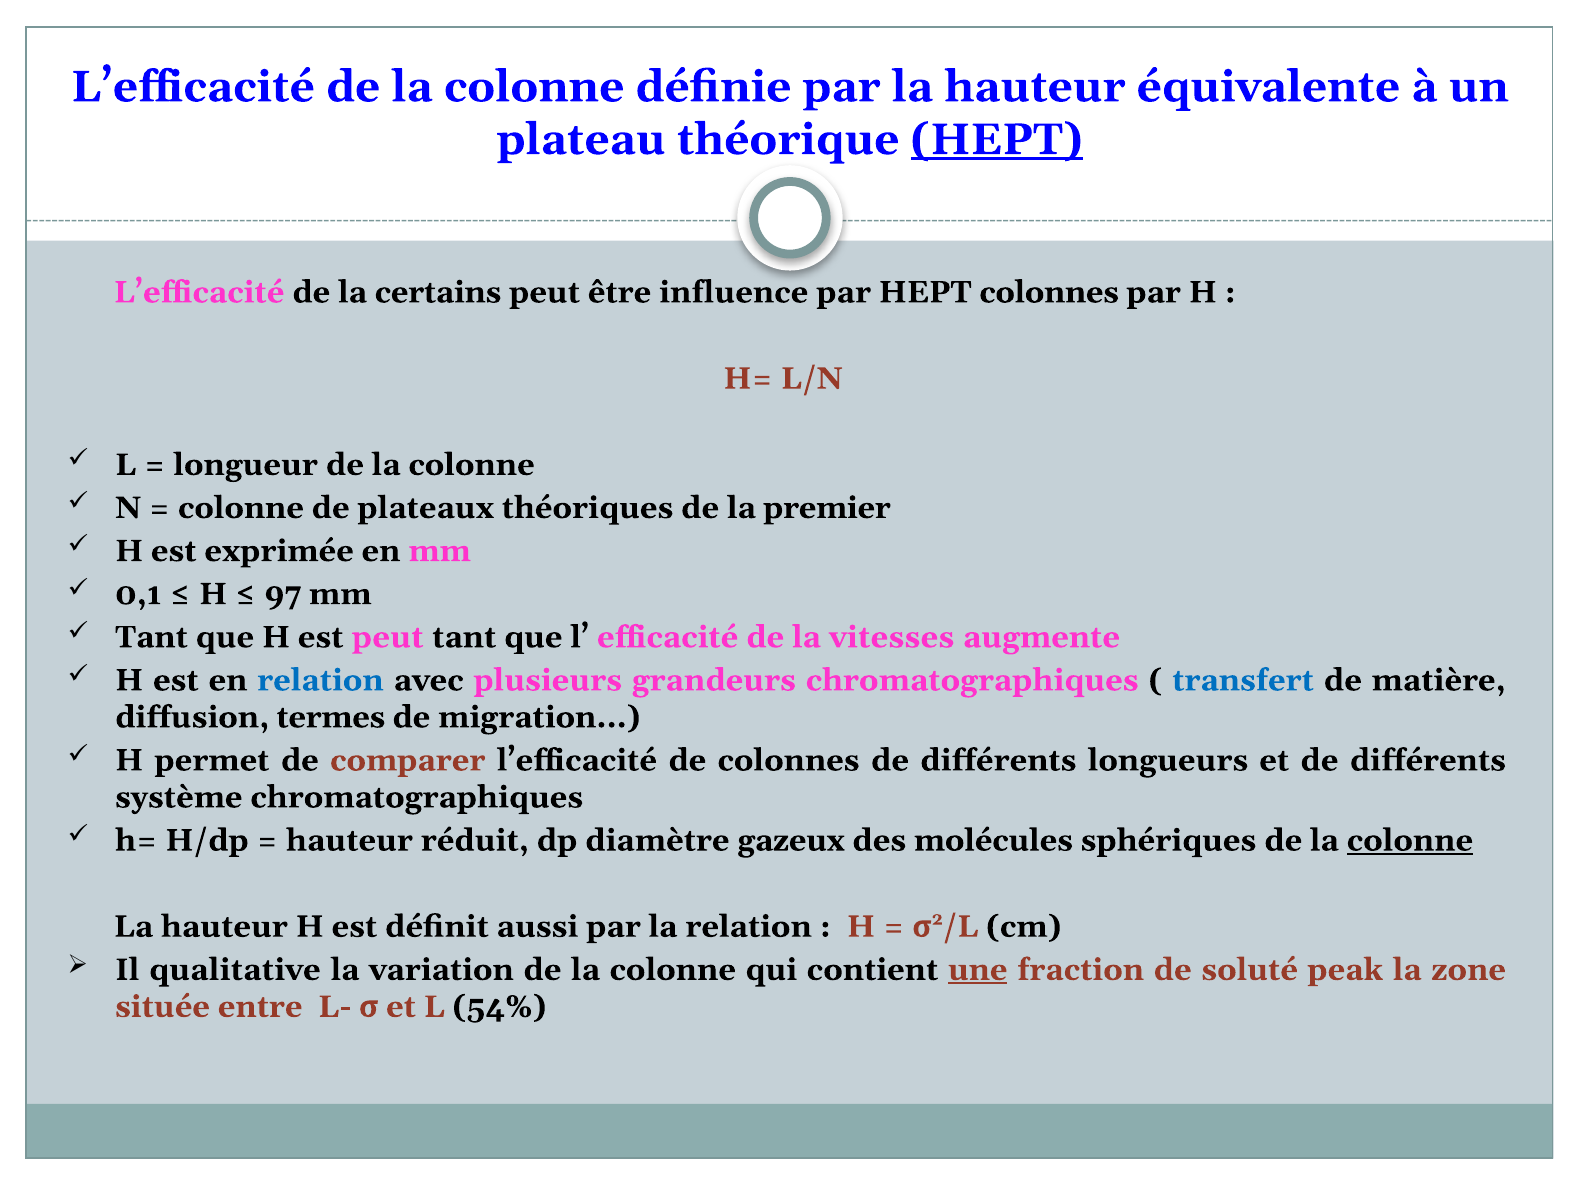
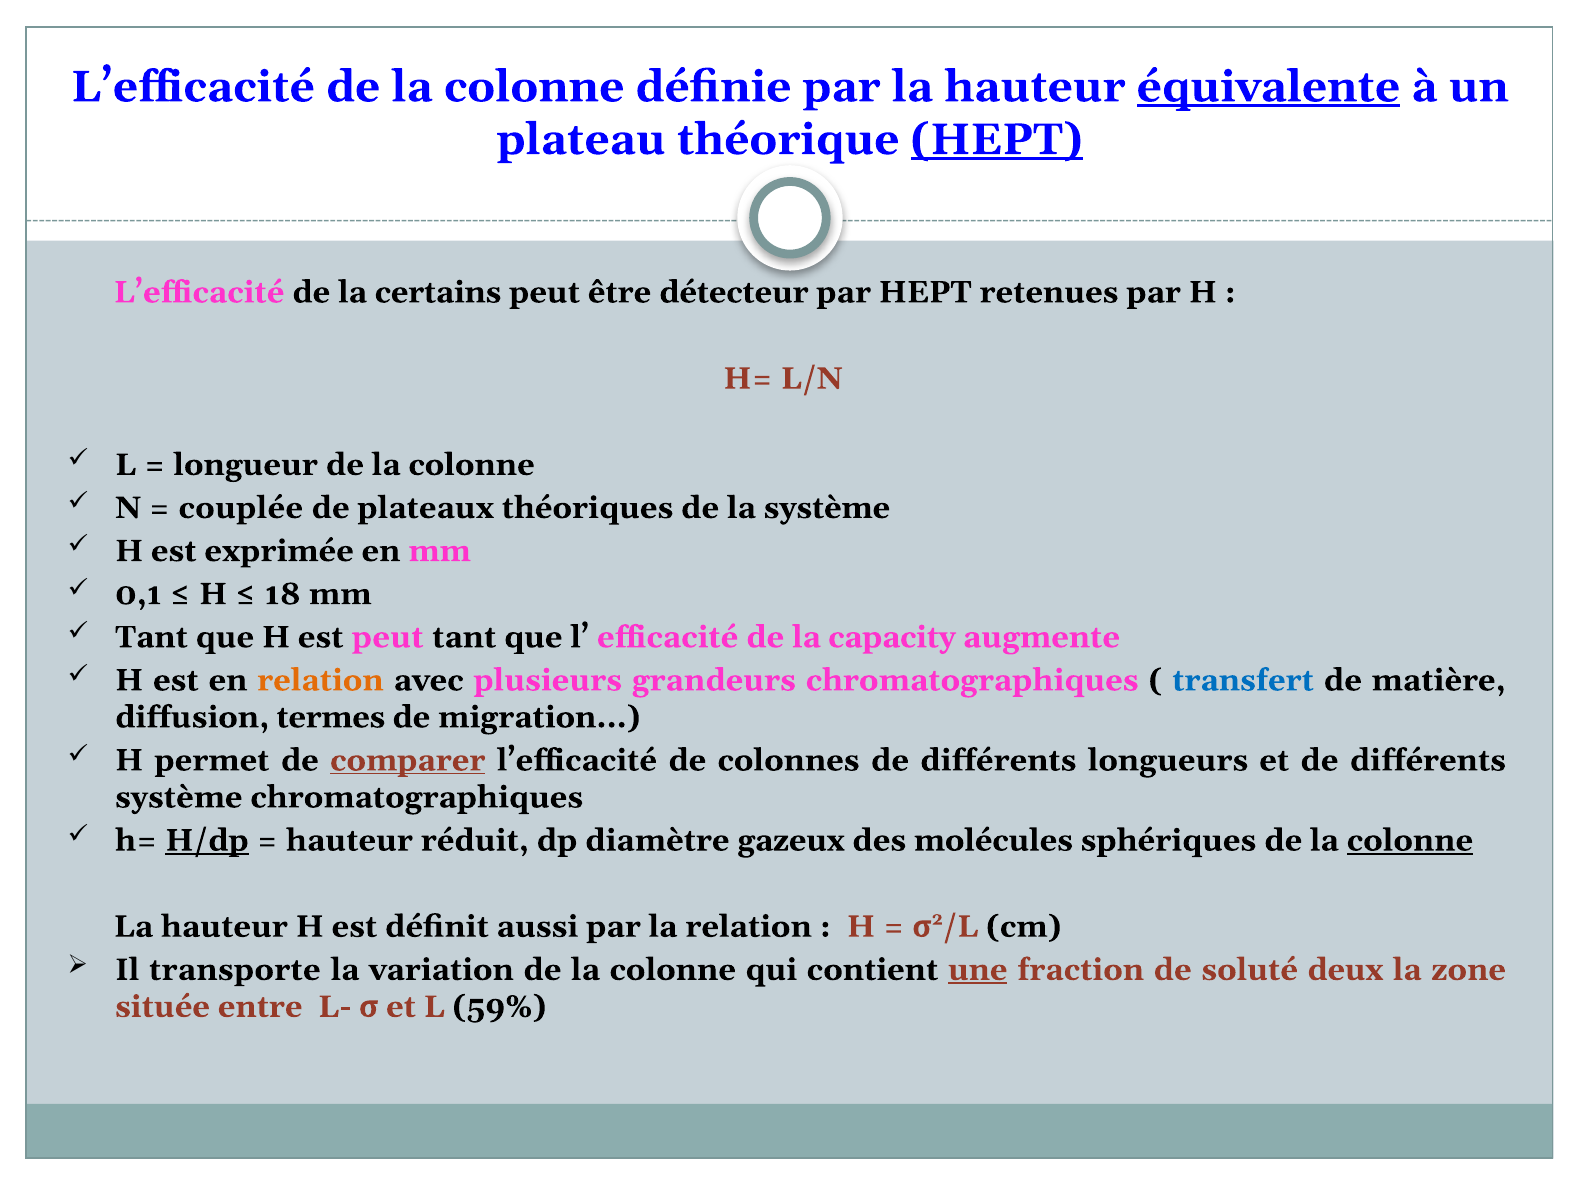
équivalente underline: none -> present
influence: influence -> détecteur
HEPT colonnes: colonnes -> retenues
colonne at (241, 508): colonne -> couplée
la premier: premier -> système
97: 97 -> 18
vitesses: vitesses -> capacity
relation at (320, 680) colour: blue -> orange
comparer underline: none -> present
H/dp underline: none -> present
qualitative: qualitative -> transporte
peak: peak -> deux
54%: 54% -> 59%
